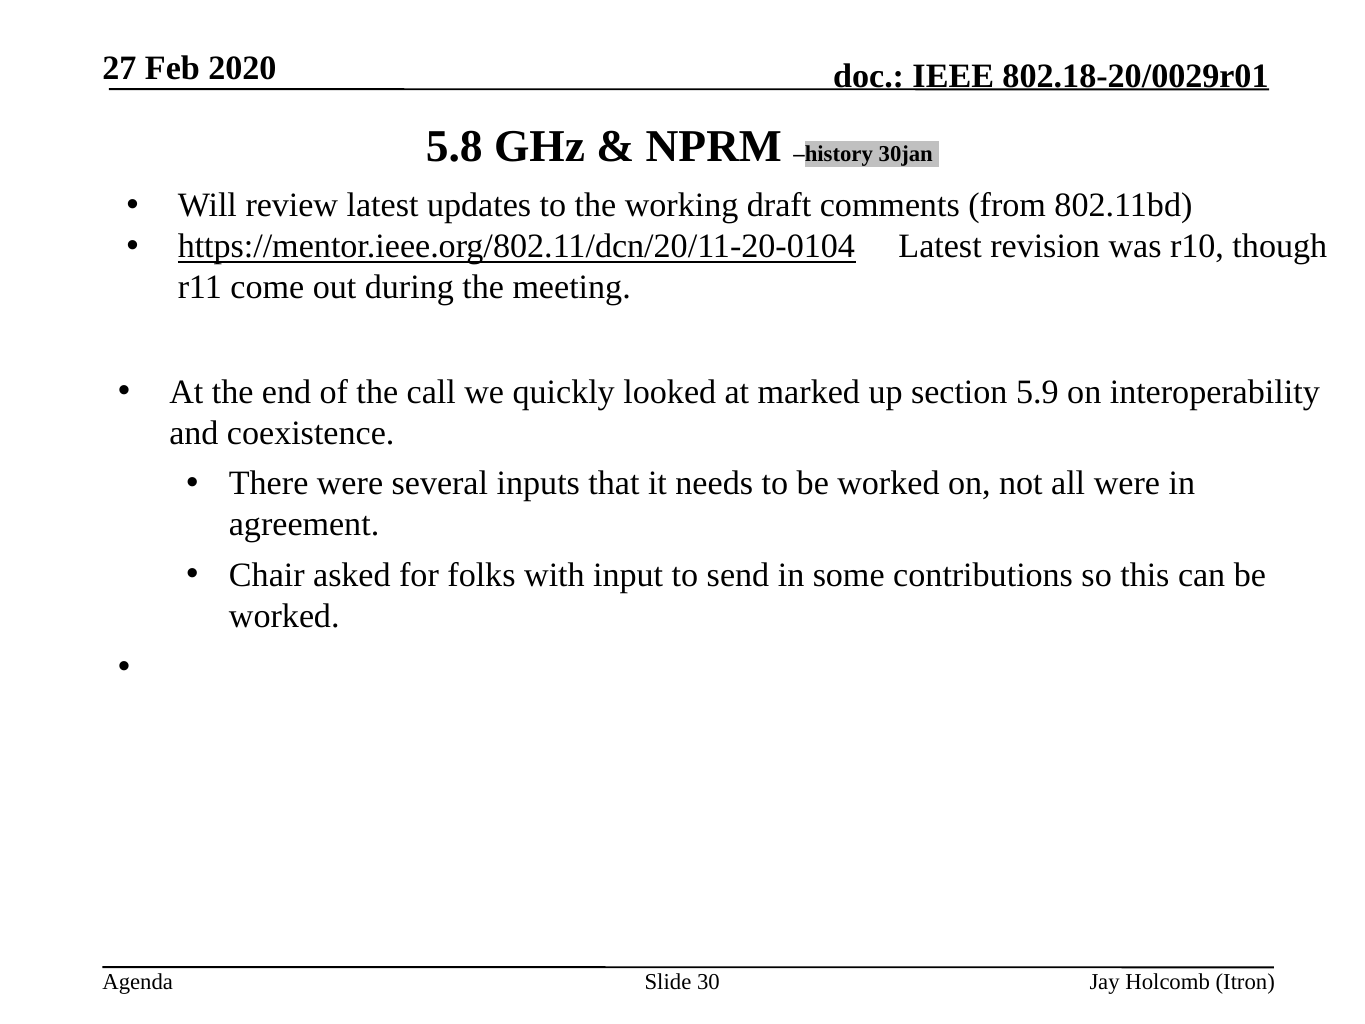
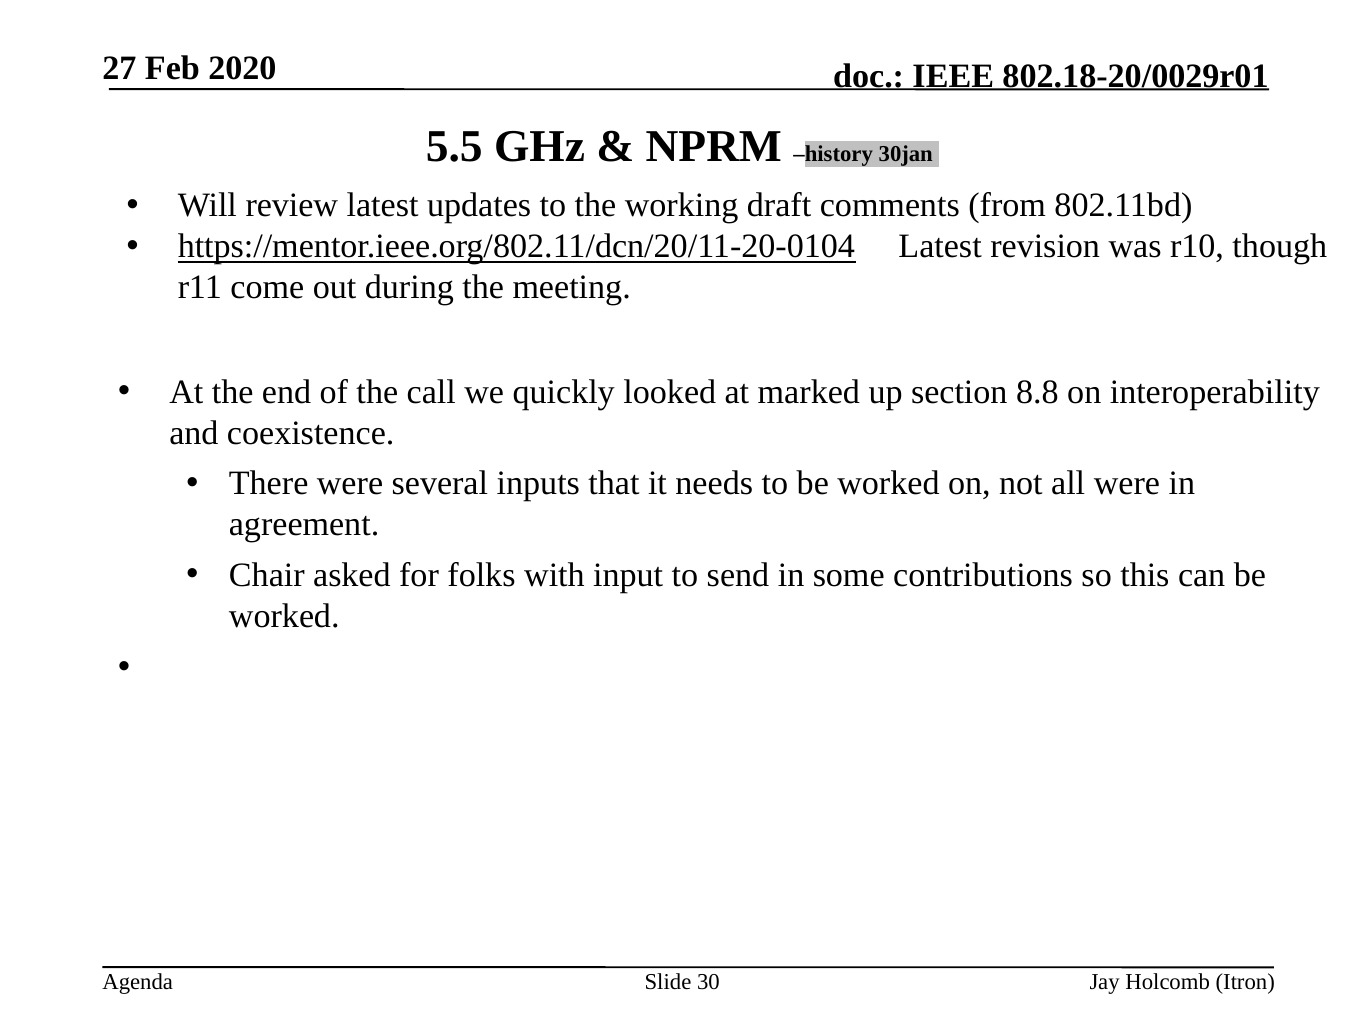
5.8: 5.8 -> 5.5
5.9: 5.9 -> 8.8
